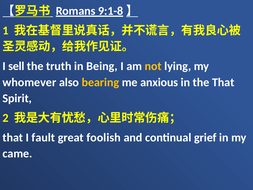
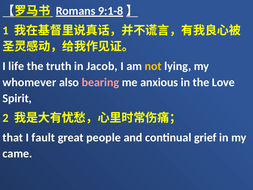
sell: sell -> life
Being: Being -> Jacob
bearing colour: yellow -> pink
the That: That -> Love
foolish: foolish -> people
